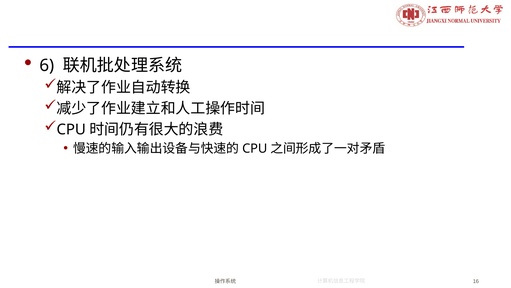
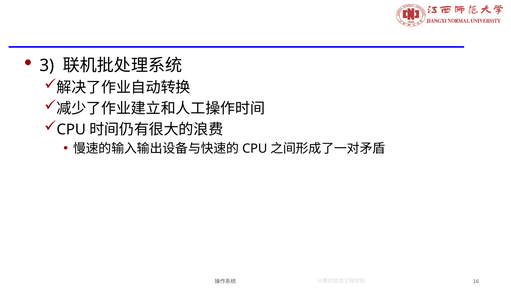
6: 6 -> 3
